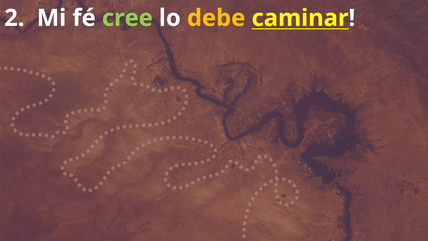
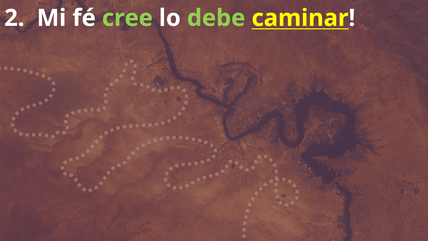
debe colour: yellow -> light green
